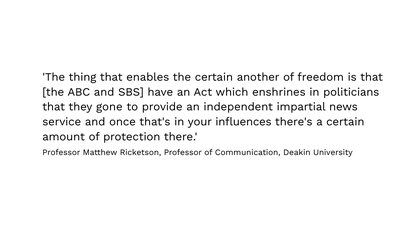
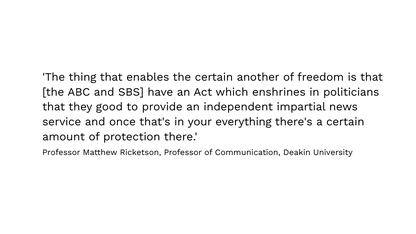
gone: gone -> good
influences: influences -> everything
